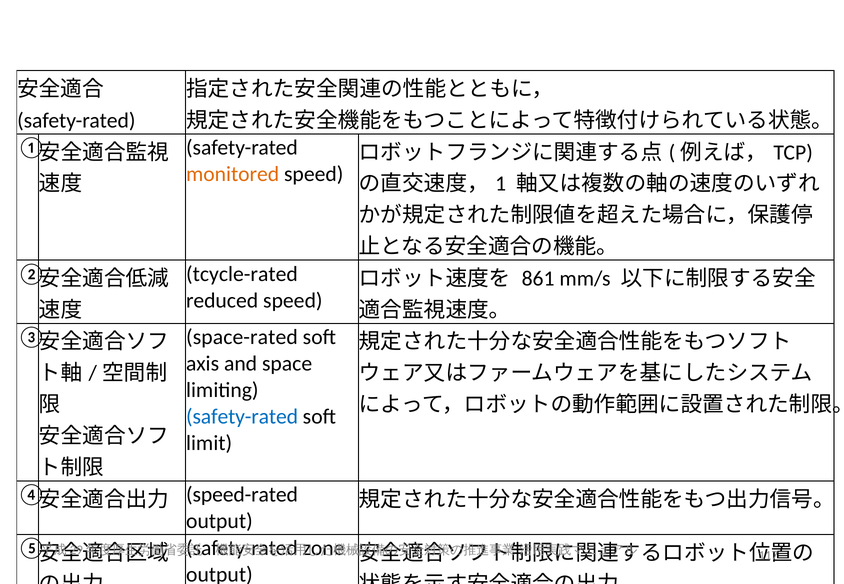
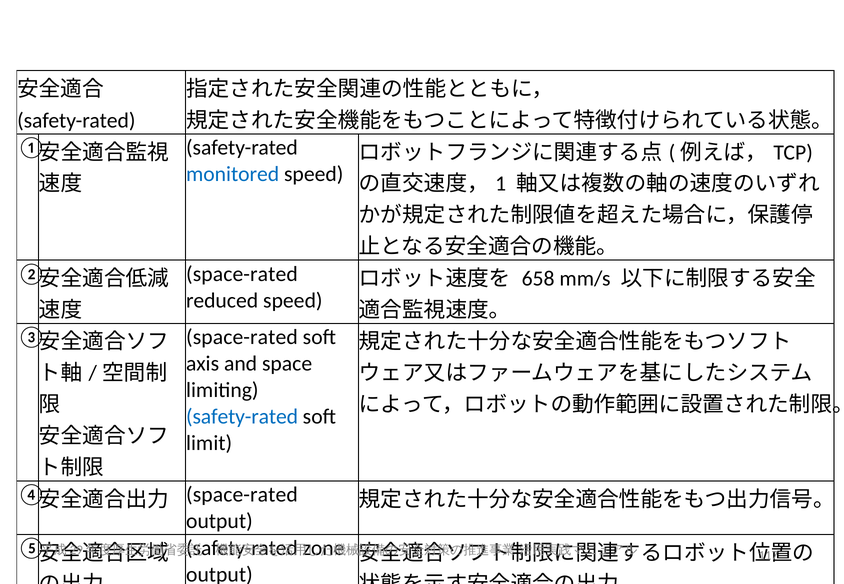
monitored at (233, 174) colour: orange -> blue
tcycle-rated at (242, 274): tcycle-rated -> space-rated
861: 861 -> 658
speed-rated at (242, 495): speed-rated -> space-rated
